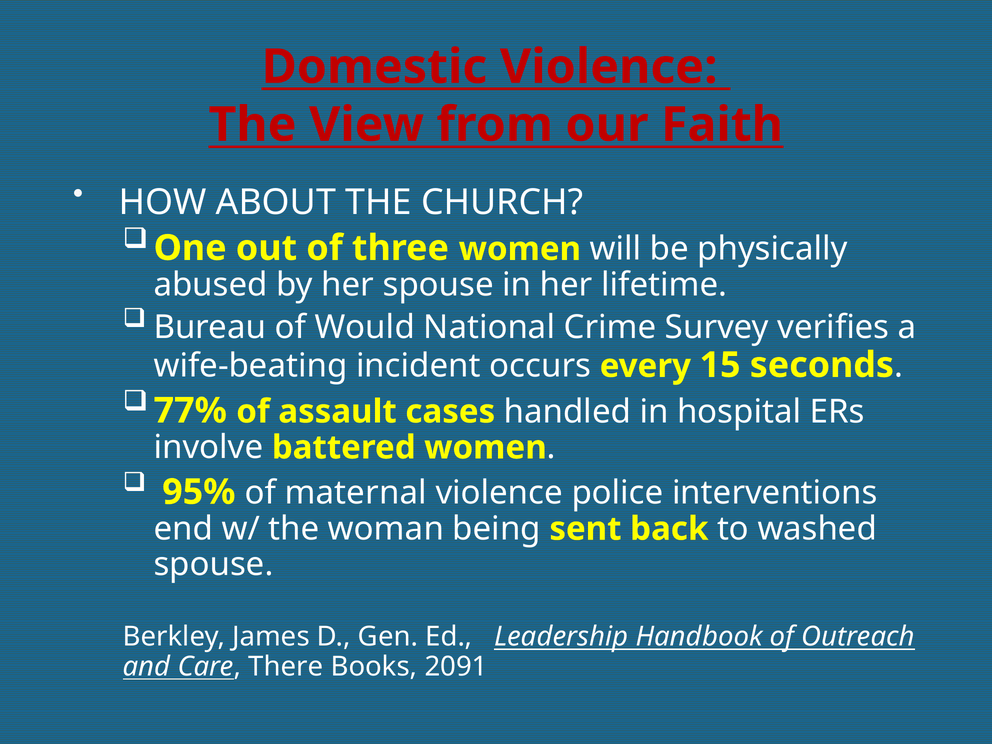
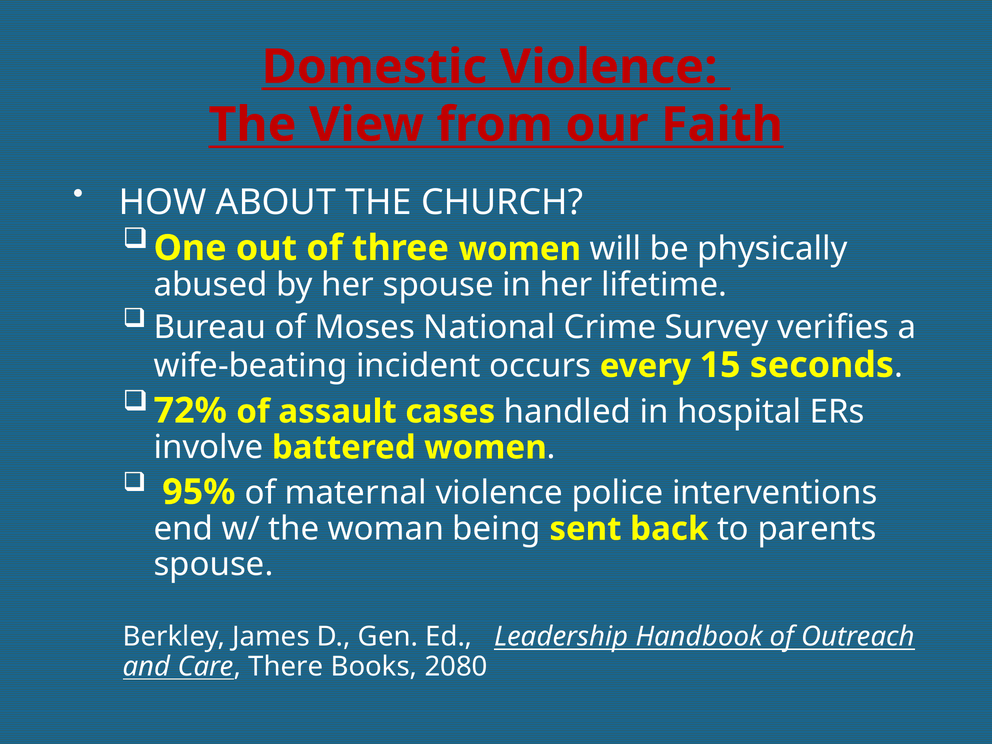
Would: Would -> Moses
77%: 77% -> 72%
washed: washed -> parents
2091: 2091 -> 2080
